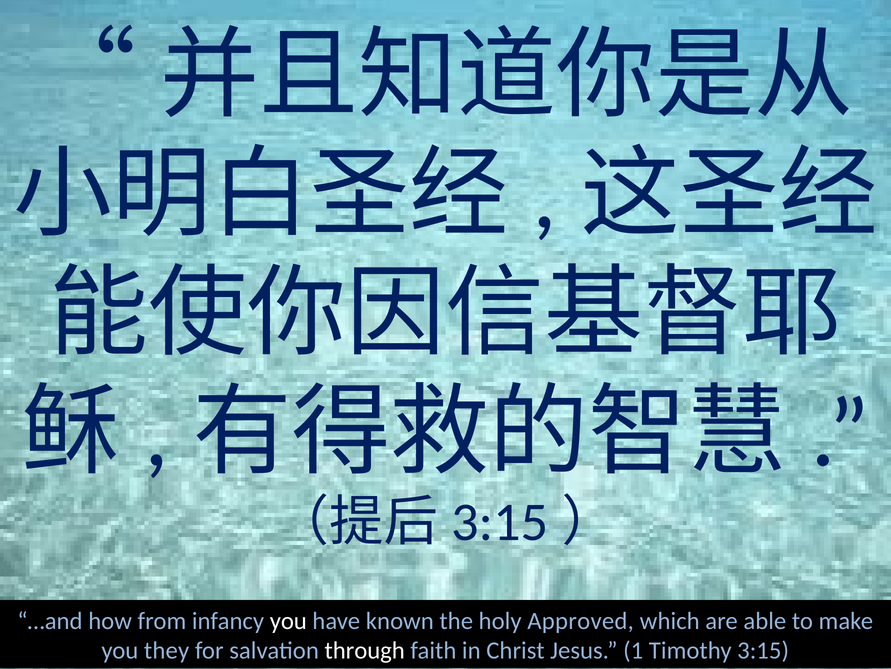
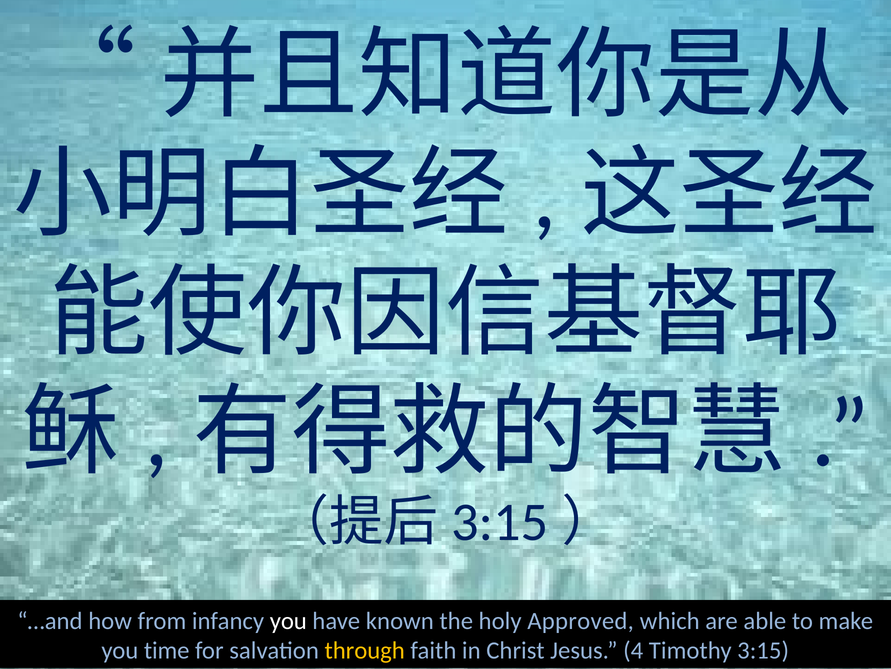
they: they -> time
through colour: white -> yellow
1: 1 -> 4
